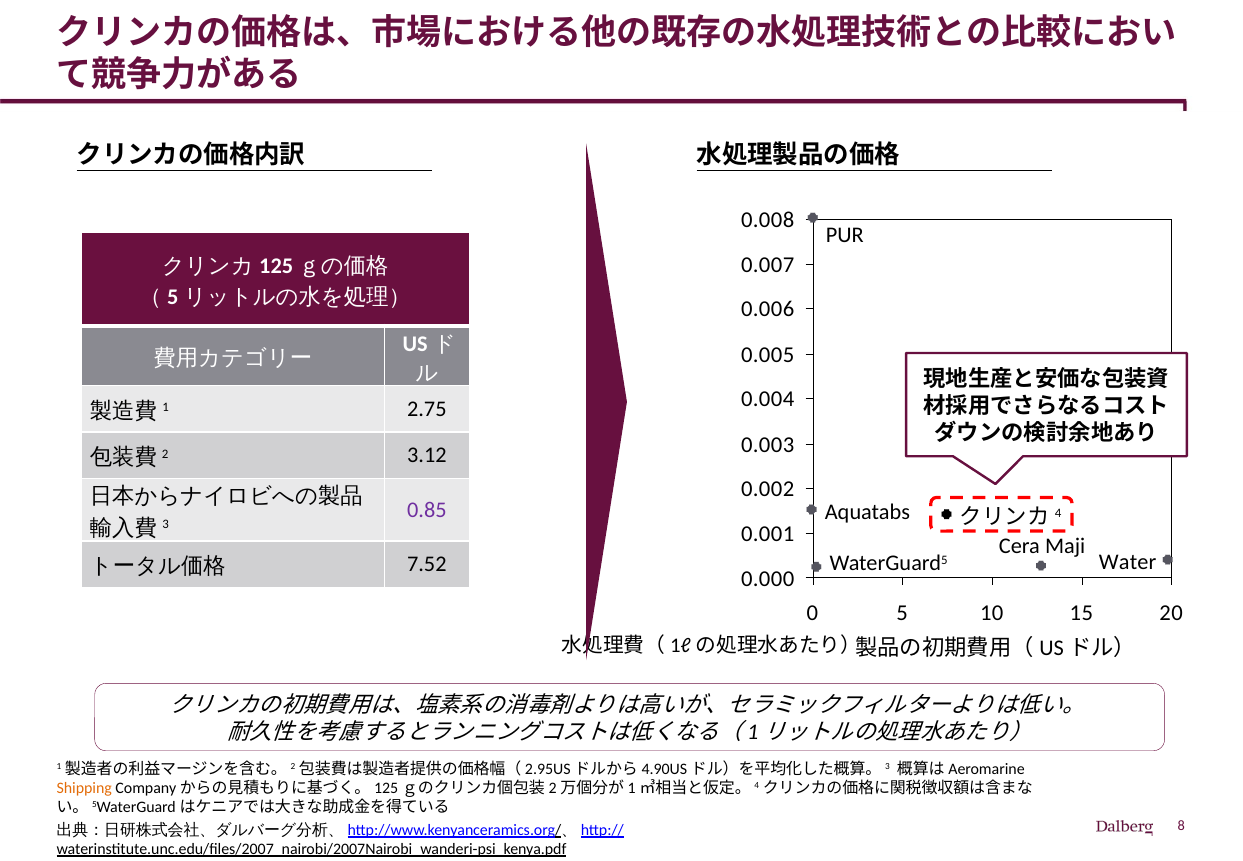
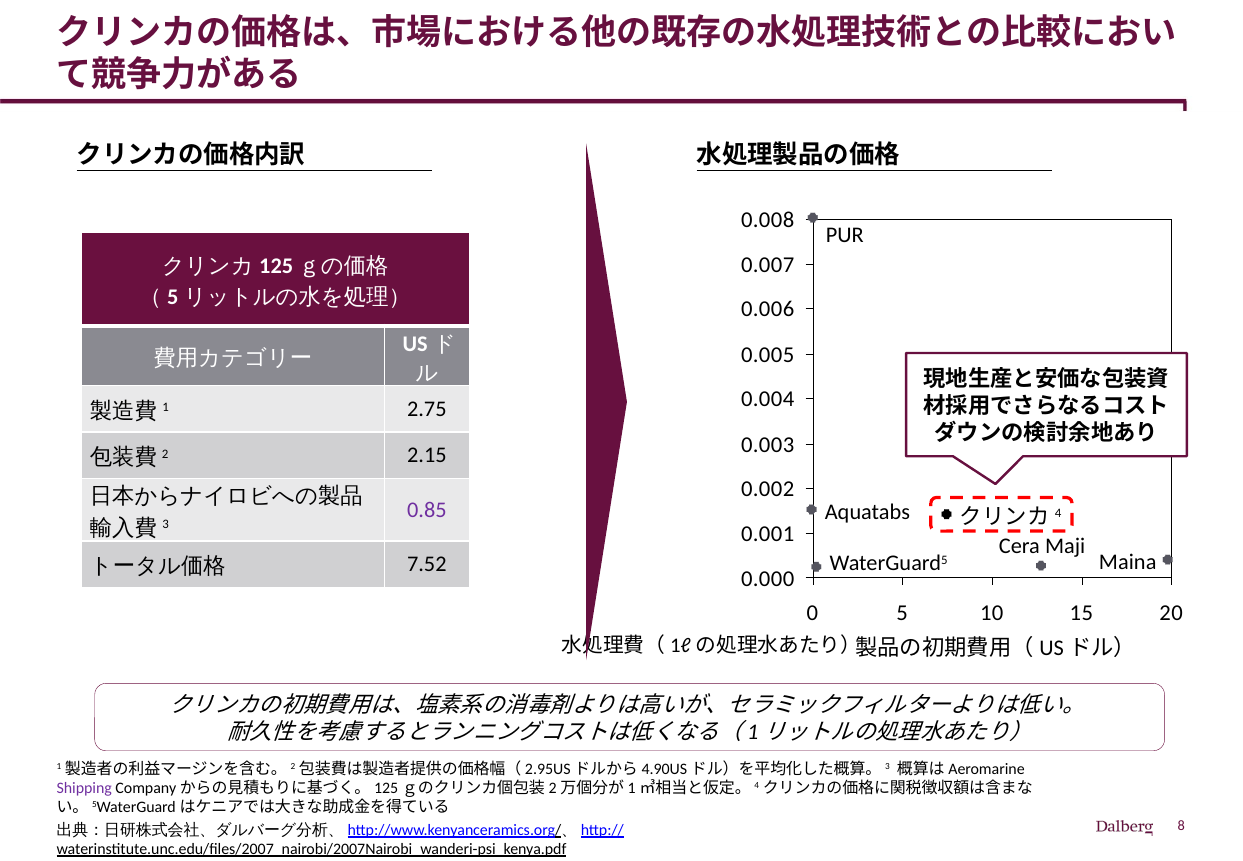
3.12: 3.12 -> 2.15
Water: Water -> Maina
Shipping colour: orange -> purple
